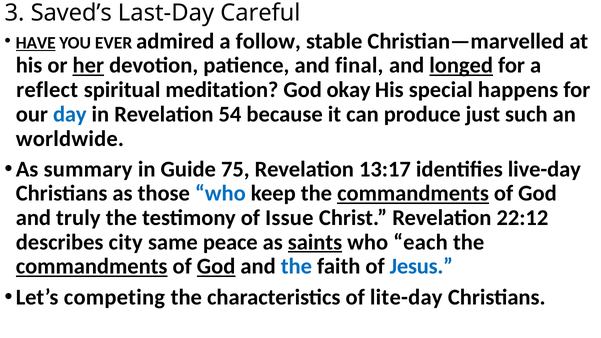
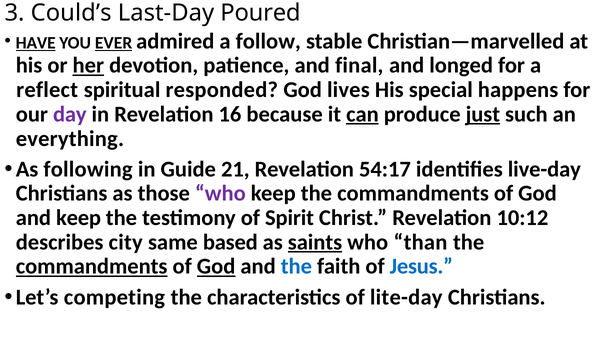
Saved’s: Saved’s -> Could’s
Careful: Careful -> Poured
EVER underline: none -> present
longed underline: present -> none
meditation: meditation -> responded
okay: okay -> lives
day colour: blue -> purple
54: 54 -> 16
can underline: none -> present
just underline: none -> present
worldwide: worldwide -> everything
summary: summary -> following
75: 75 -> 21
13:17: 13:17 -> 54:17
who at (220, 194) colour: blue -> purple
commandments at (413, 194) underline: present -> none
and truly: truly -> keep
Issue: Issue -> Spirit
22:12: 22:12 -> 10:12
peace: peace -> based
each: each -> than
